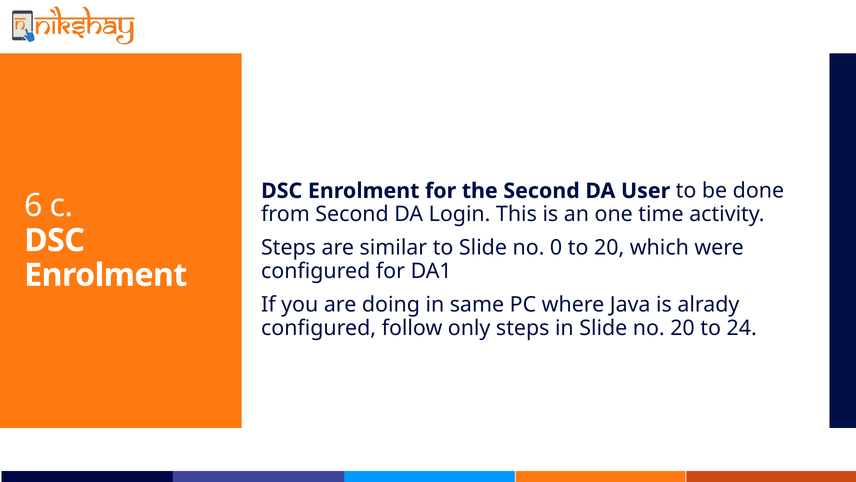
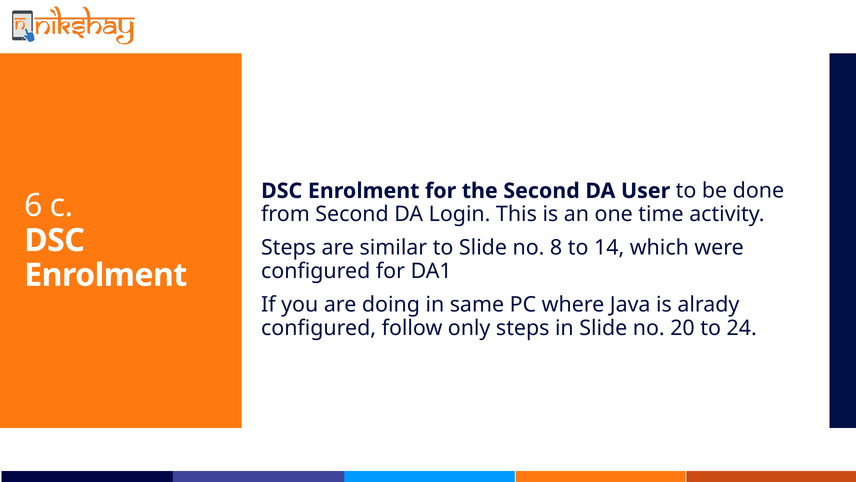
0: 0 -> 8
to 20: 20 -> 14
